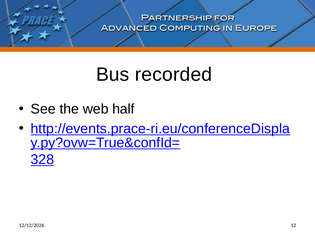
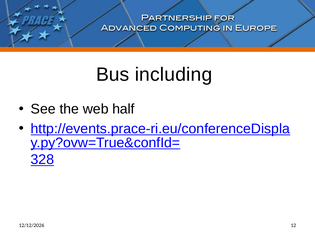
recorded: recorded -> including
